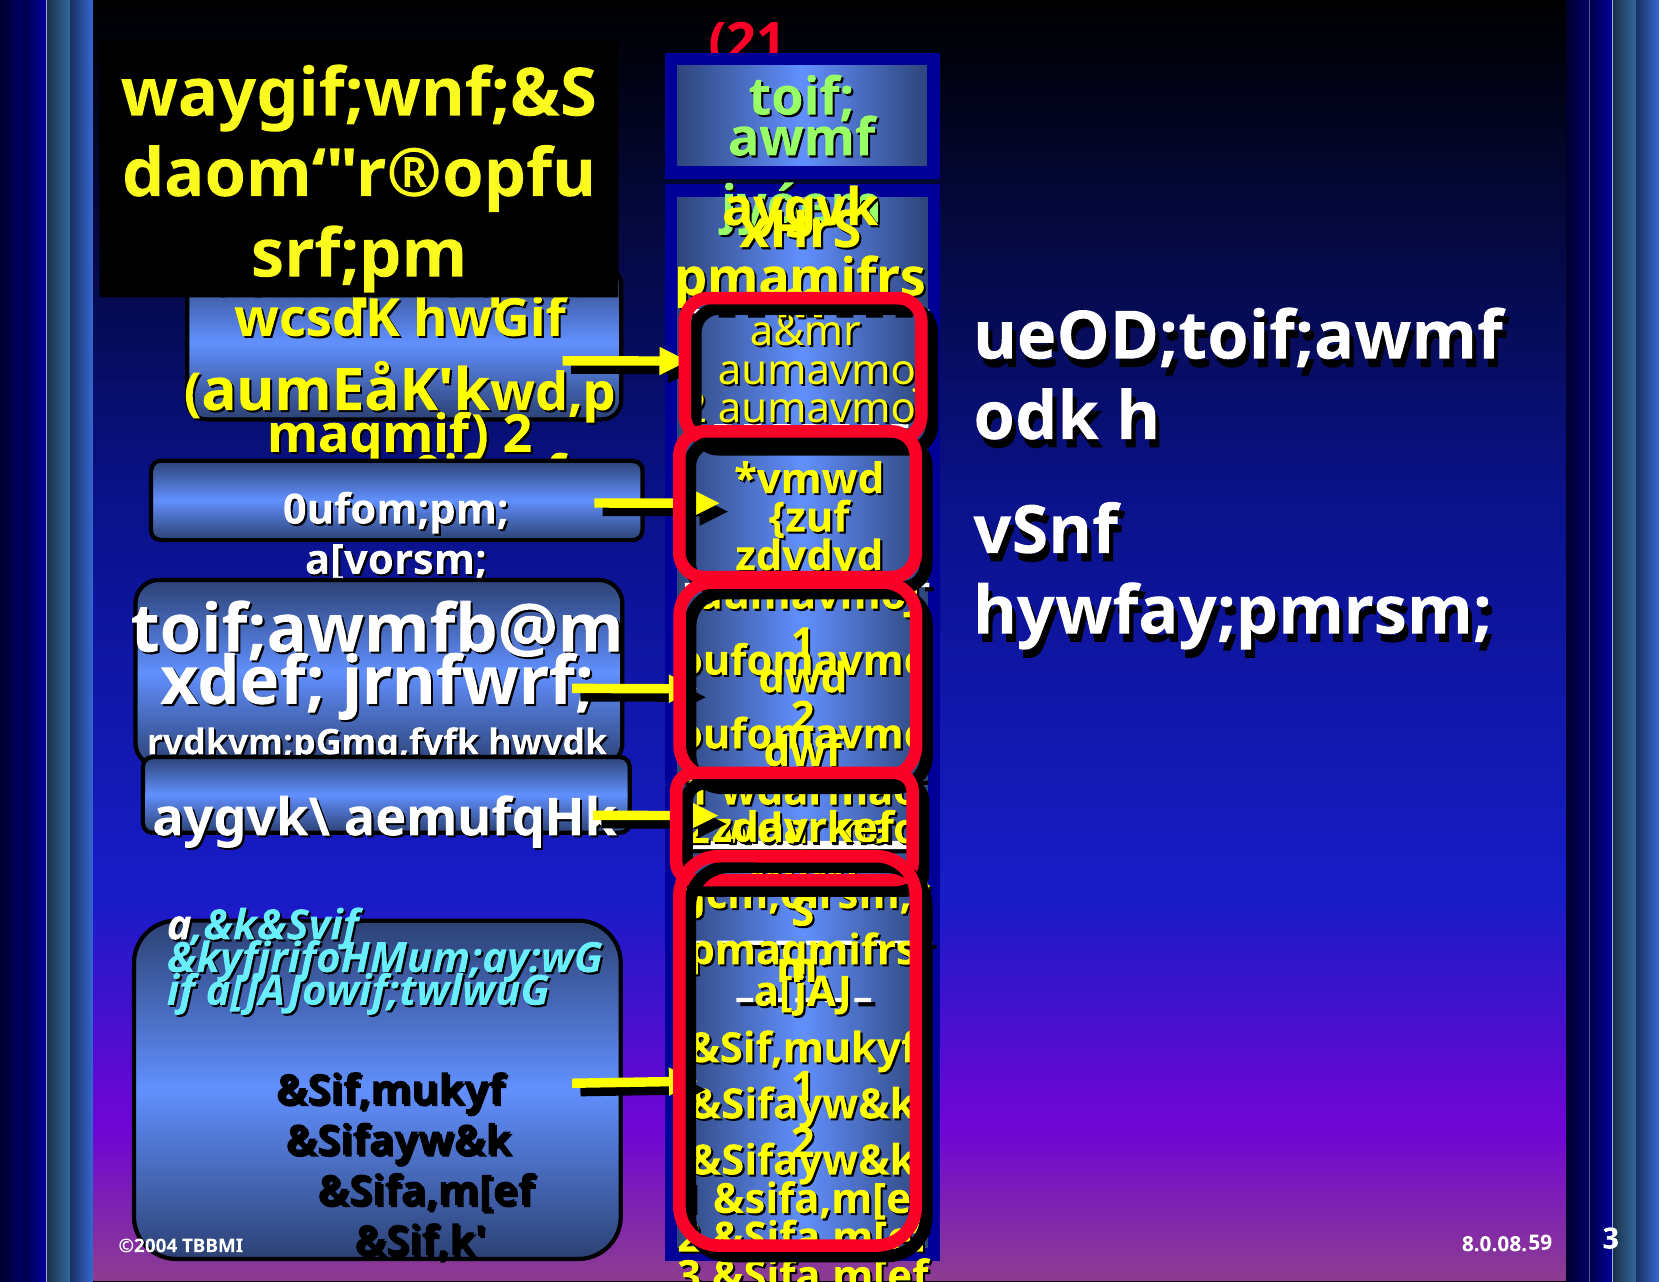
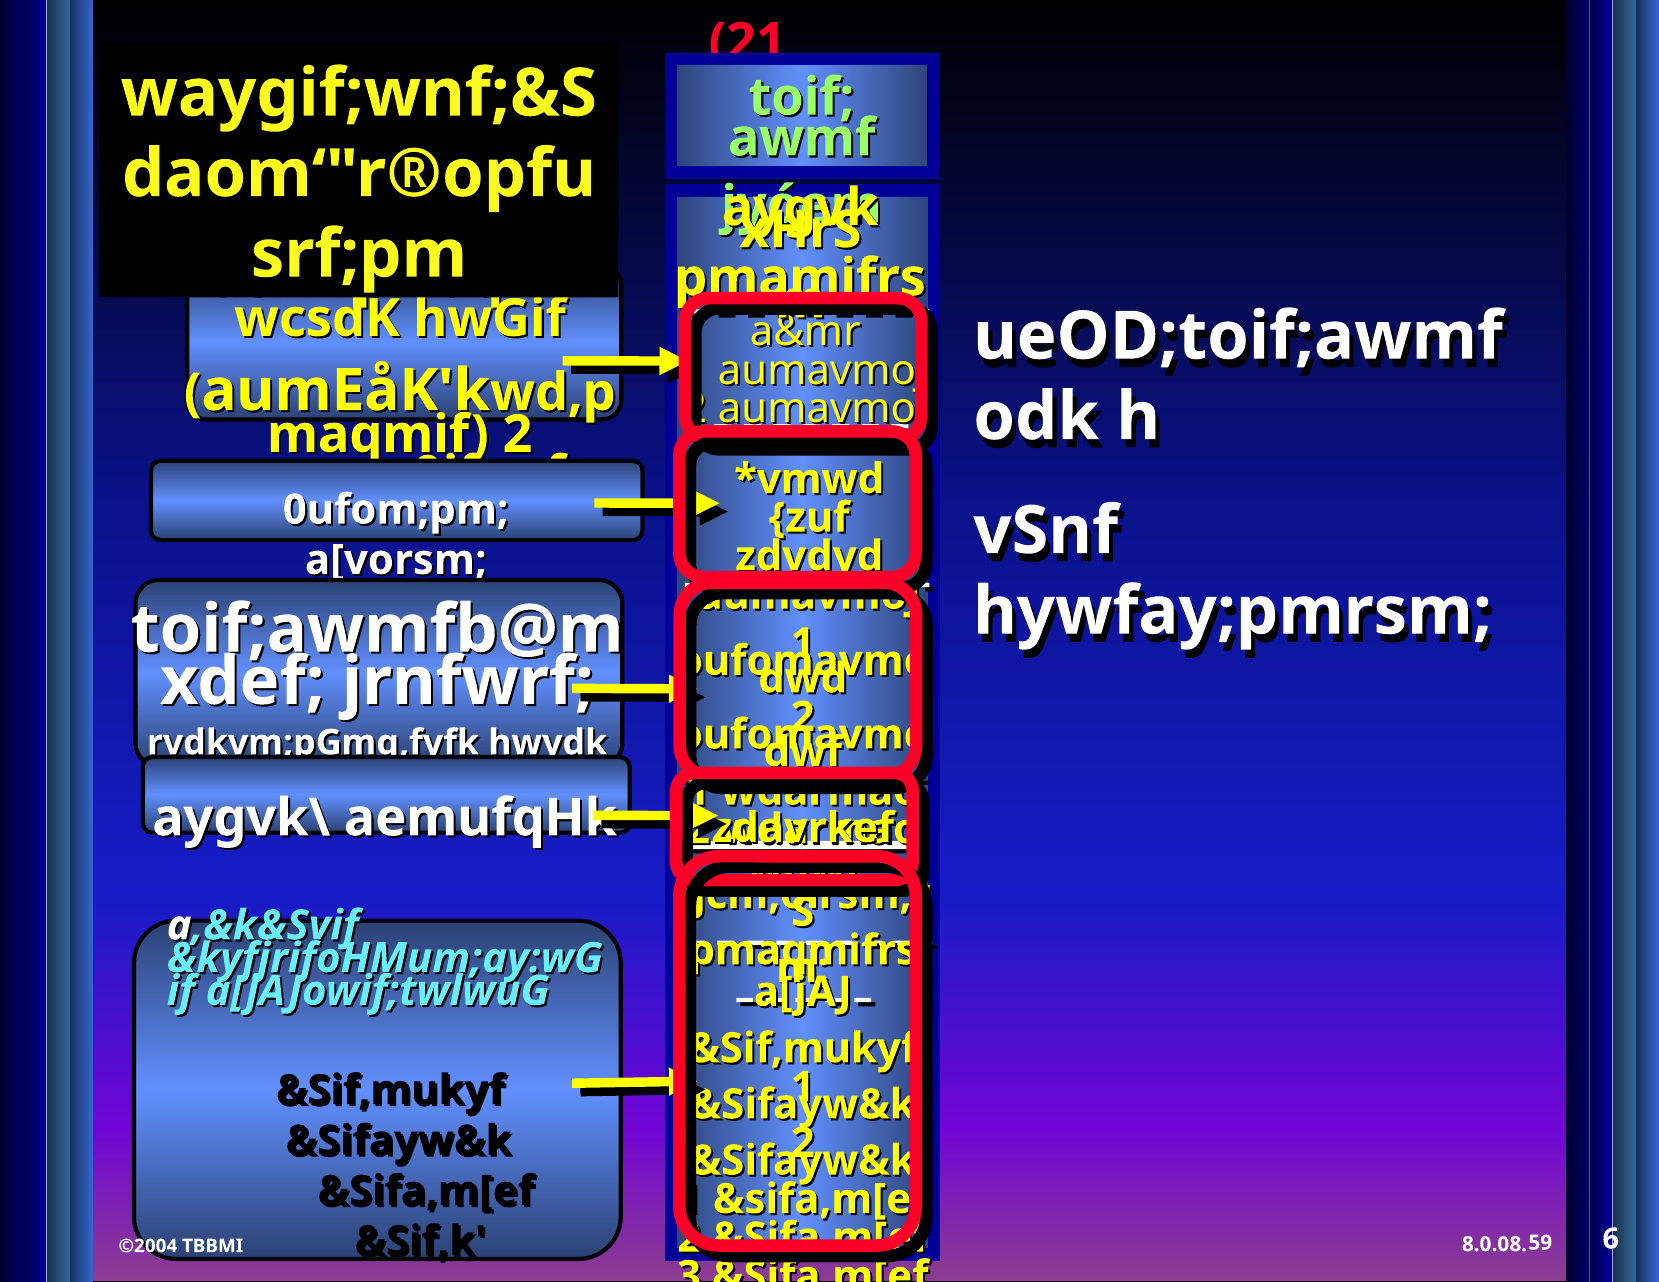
59 3: 3 -> 6
